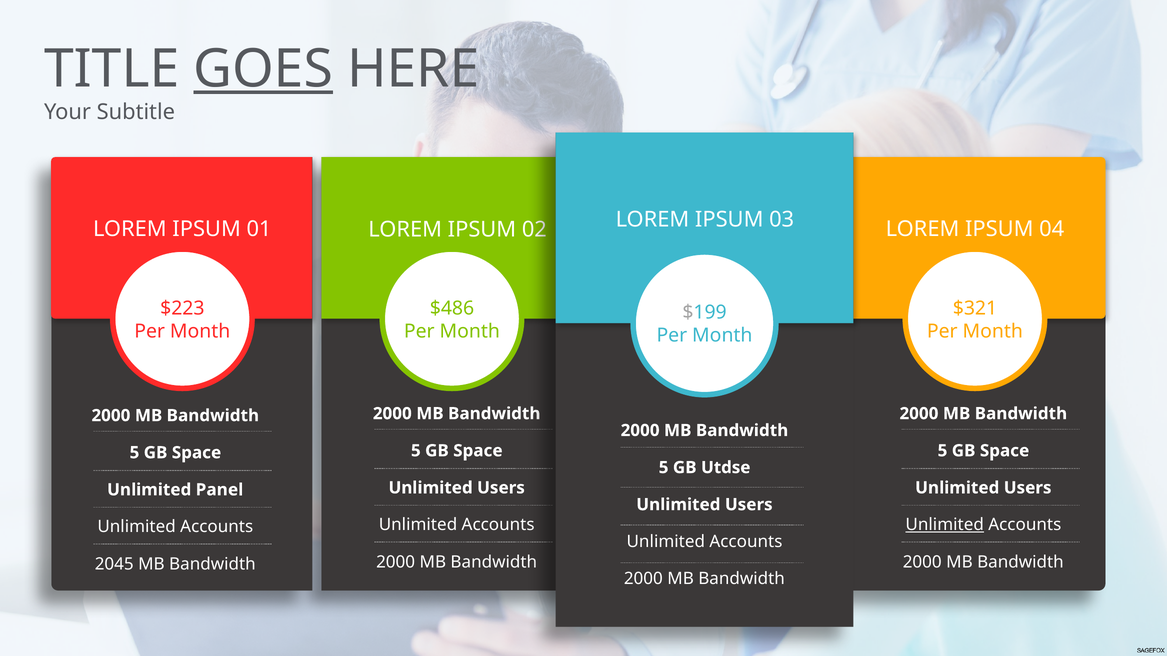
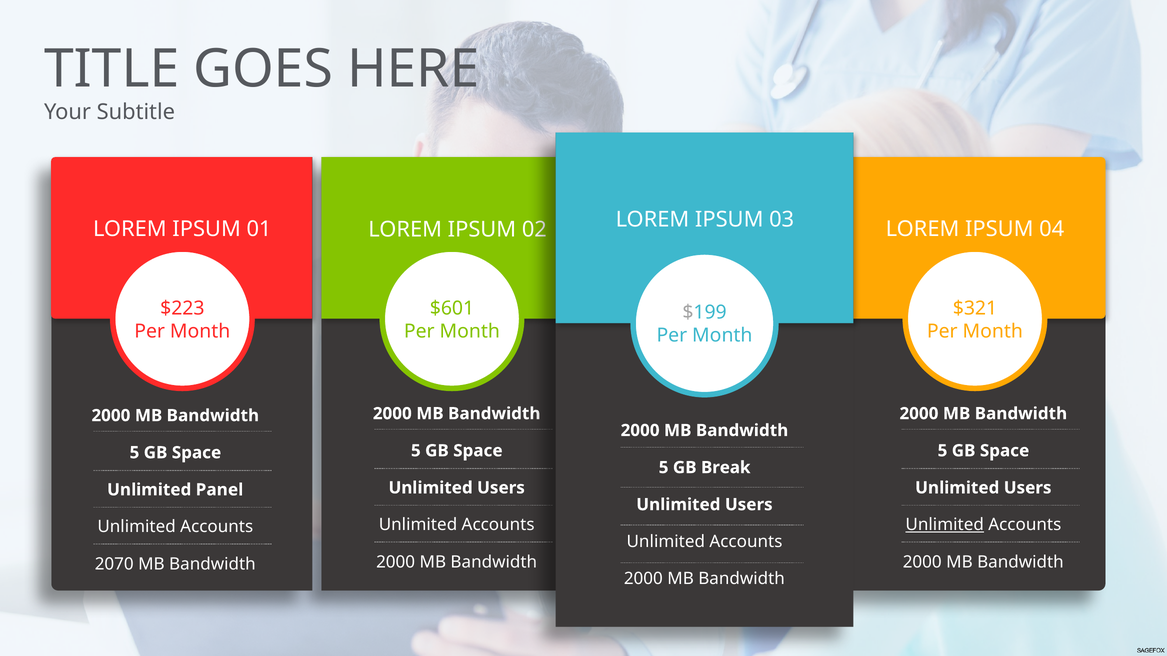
GOES underline: present -> none
$486: $486 -> $601
Utdse: Utdse -> Break
2045: 2045 -> 2070
